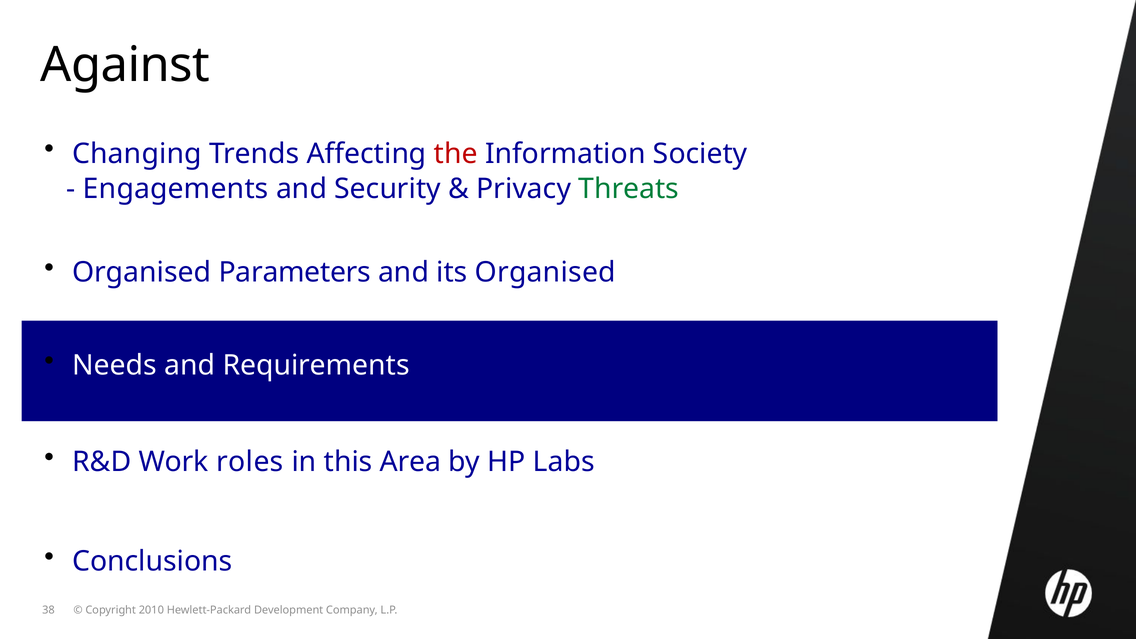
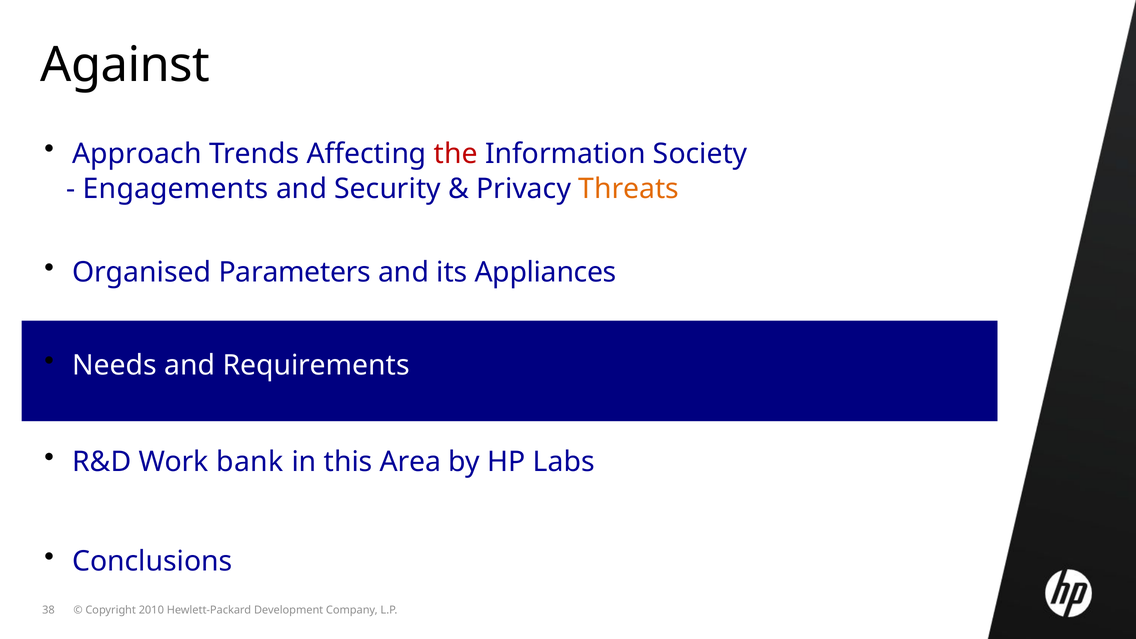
Changing: Changing -> Approach
Threats colour: green -> orange
its Organised: Organised -> Appliances
roles: roles -> bank
